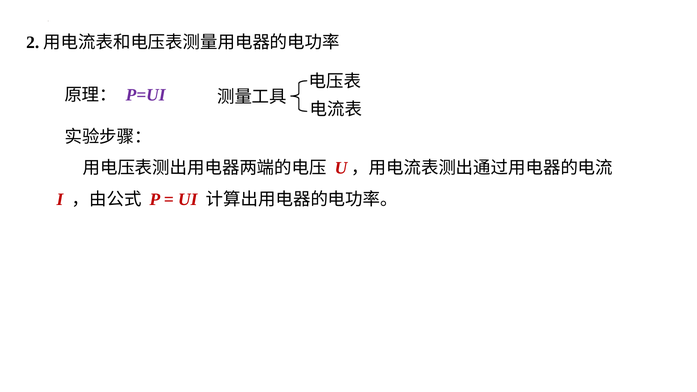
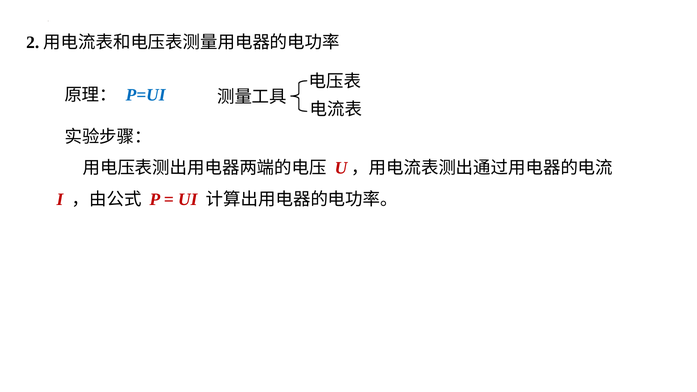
P=UI colour: purple -> blue
